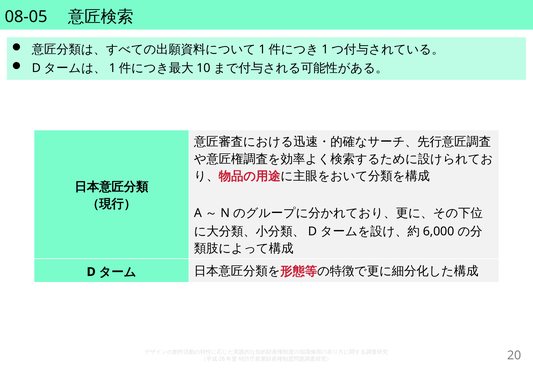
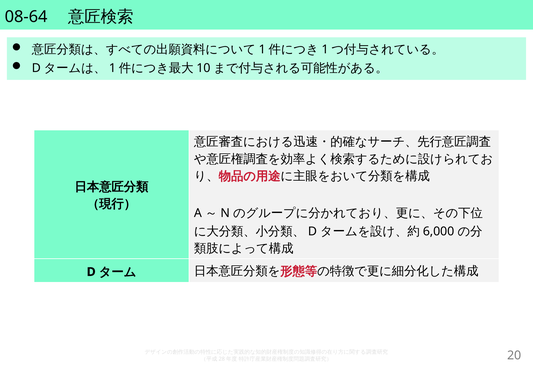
08-05: 08-05 -> 08-64
